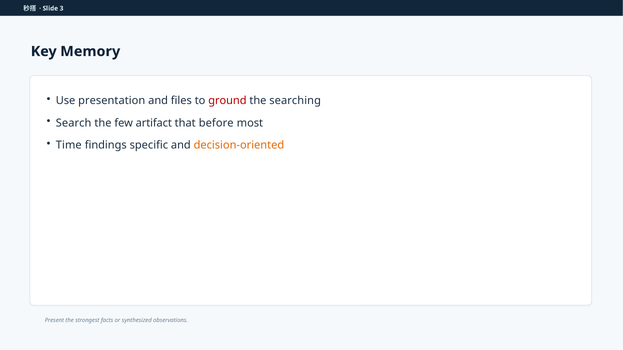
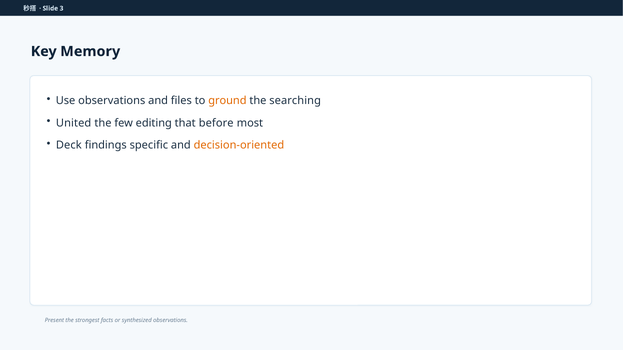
Use presentation: presentation -> observations
ground colour: red -> orange
Search: Search -> United
artifact: artifact -> editing
Time: Time -> Deck
